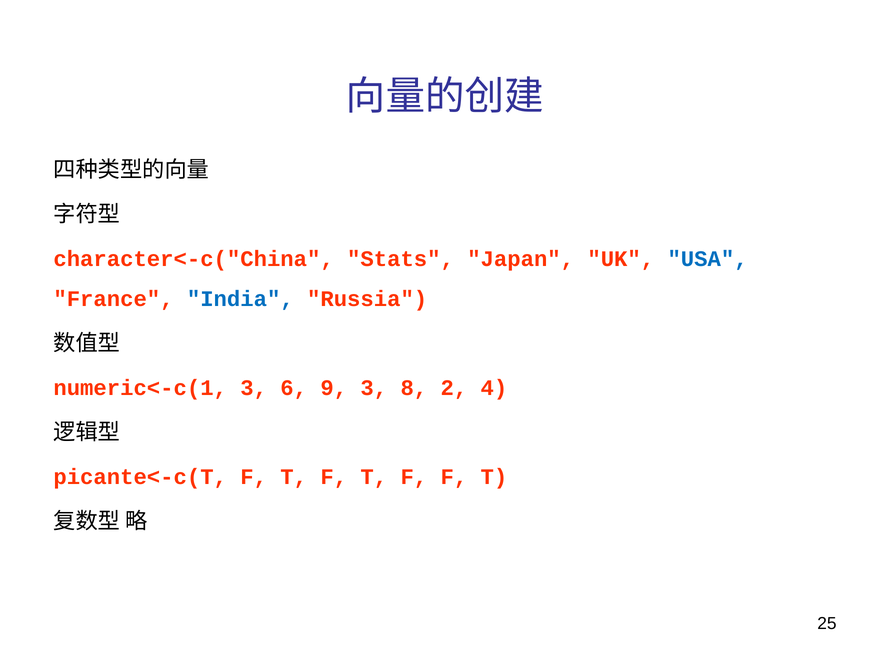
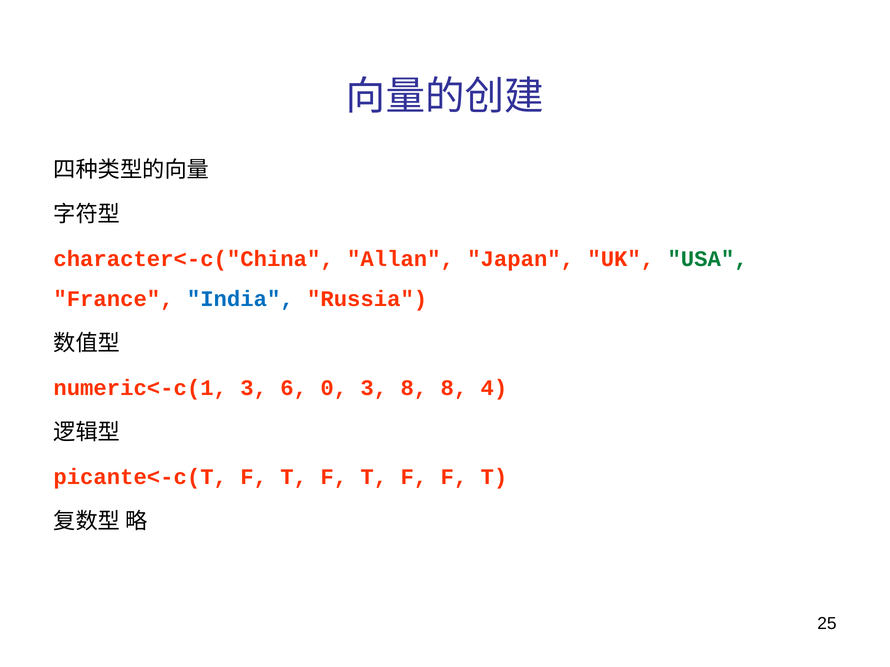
Stats: Stats -> Allan
USA colour: blue -> green
9: 9 -> 0
8 2: 2 -> 8
